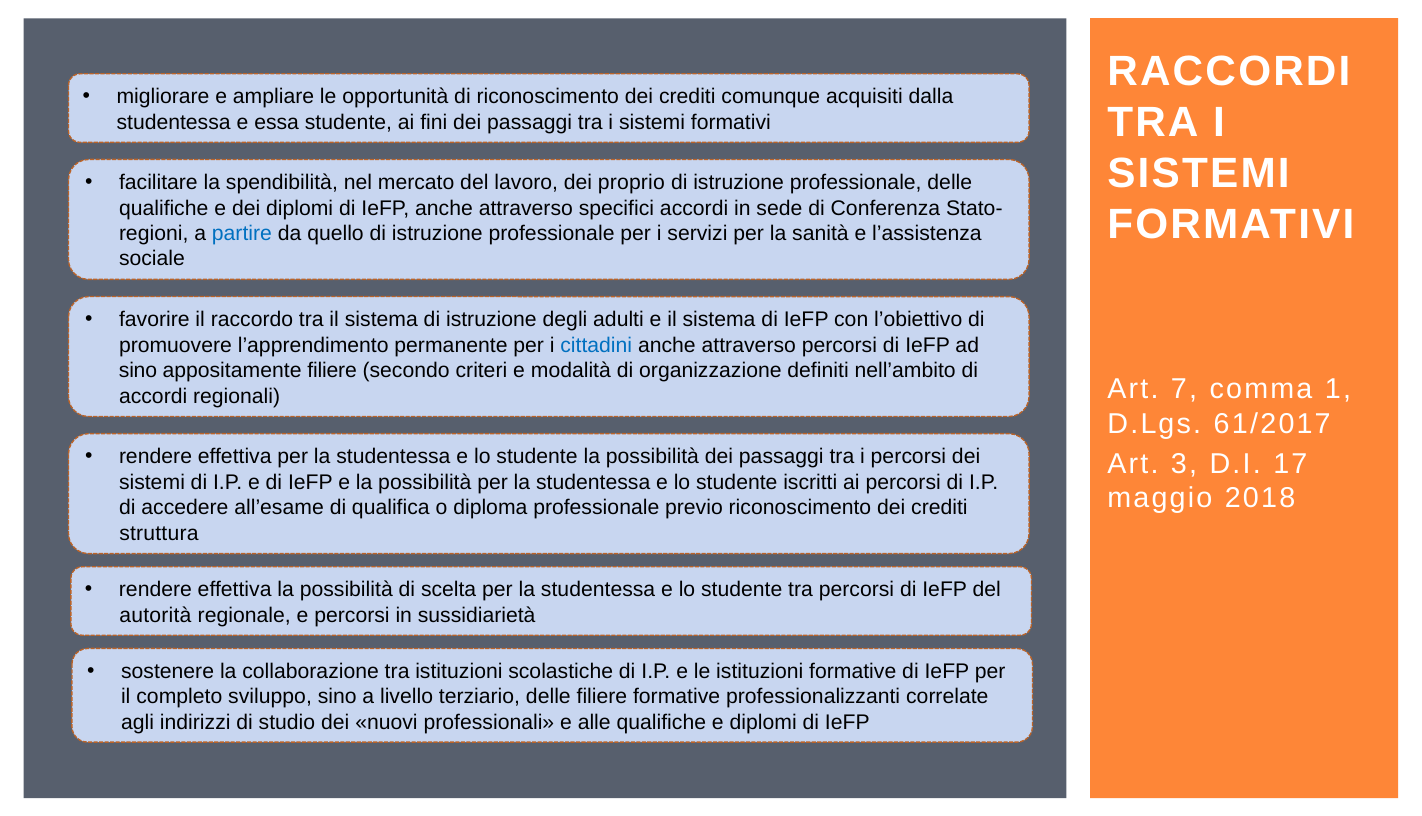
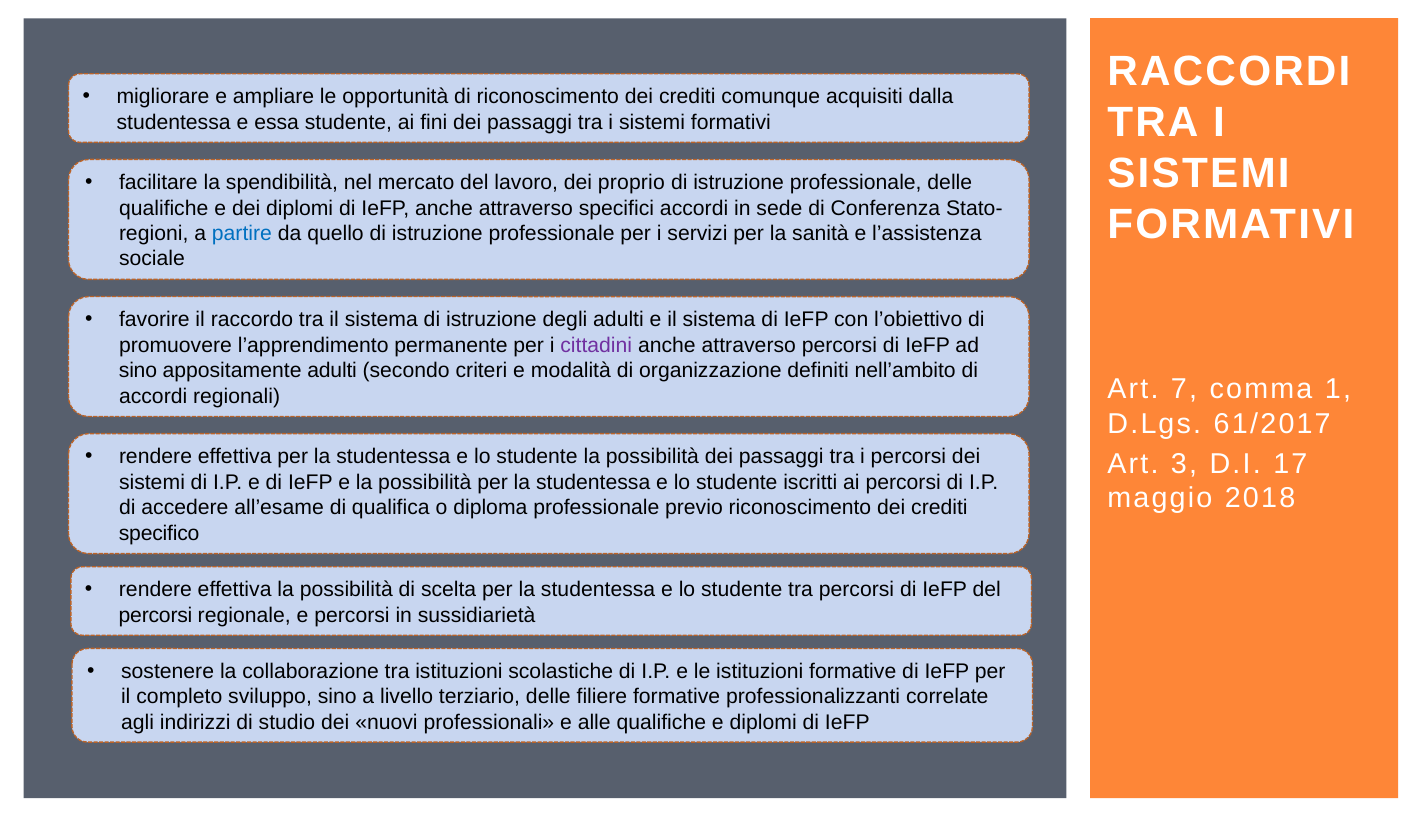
cittadini colour: blue -> purple
appositamente filiere: filiere -> adulti
struttura: struttura -> specifico
autorità at (155, 615): autorità -> percorsi
